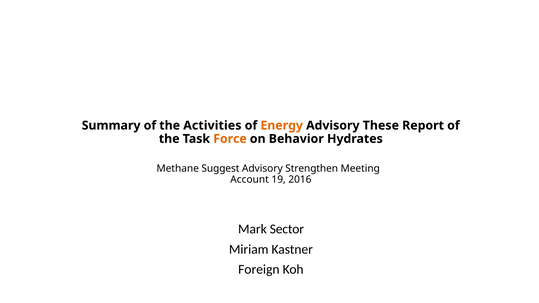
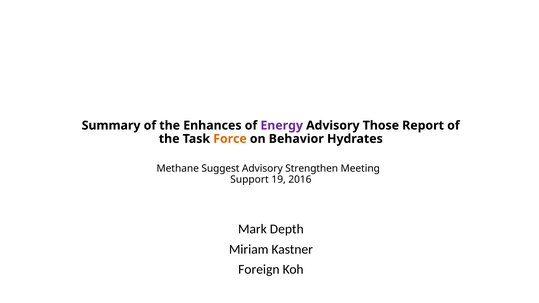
Activities: Activities -> Enhances
Energy colour: orange -> purple
These: These -> Those
Account: Account -> Support
Sector: Sector -> Depth
